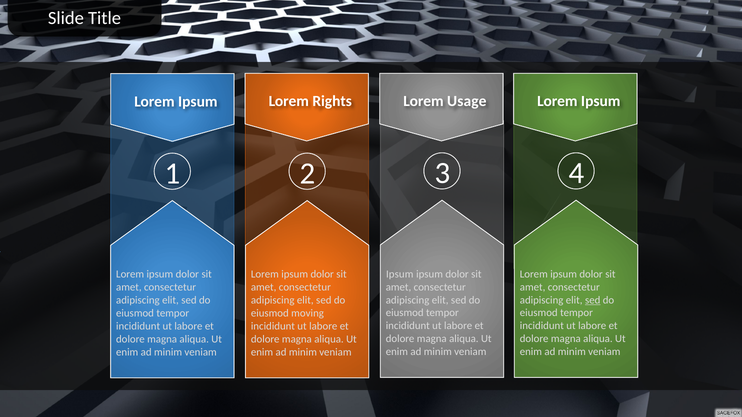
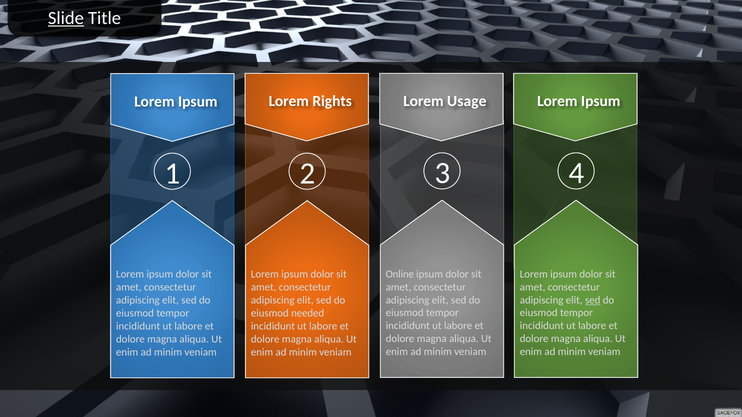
Slide underline: none -> present
Ipsum at (400, 274): Ipsum -> Online
moving: moving -> needed
